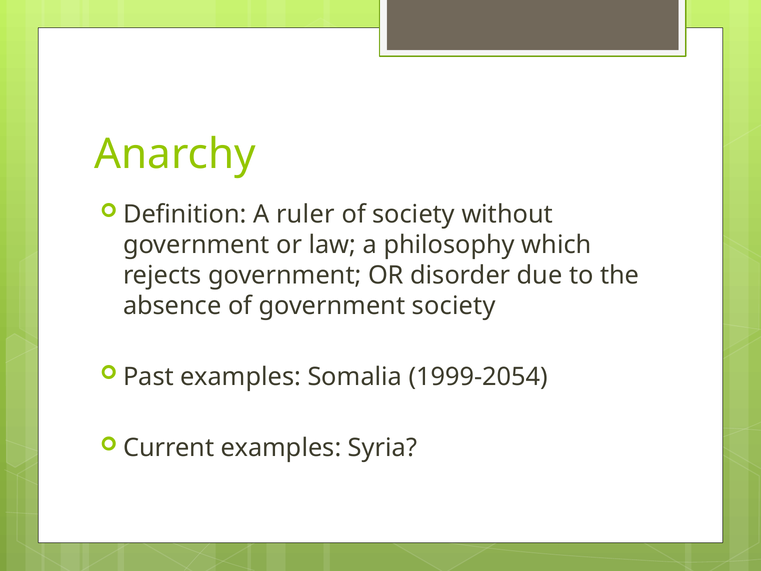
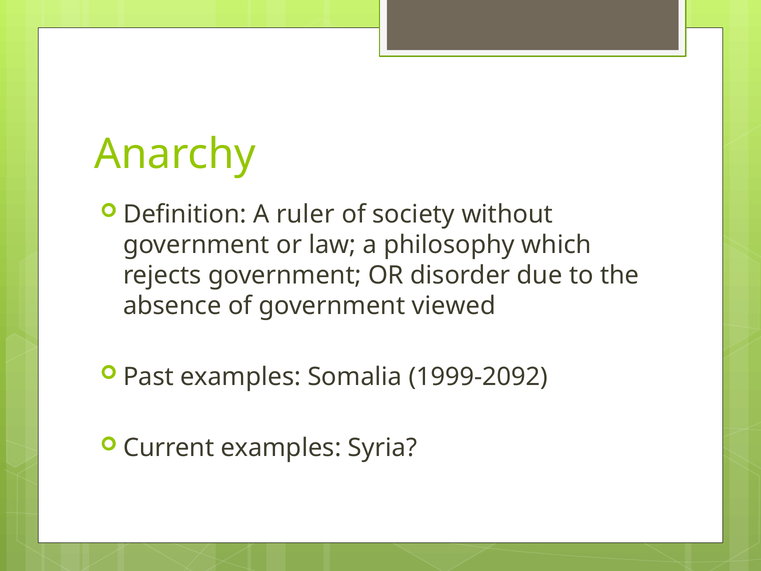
government society: society -> viewed
1999-2054: 1999-2054 -> 1999-2092
